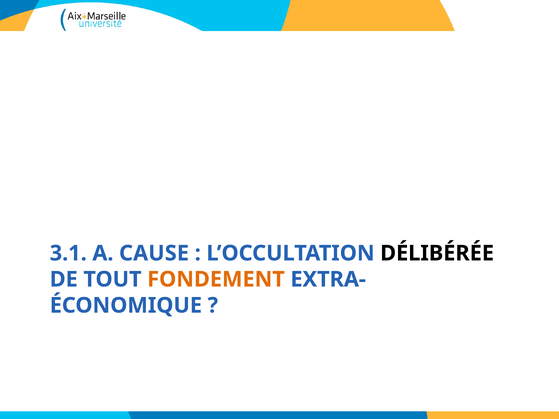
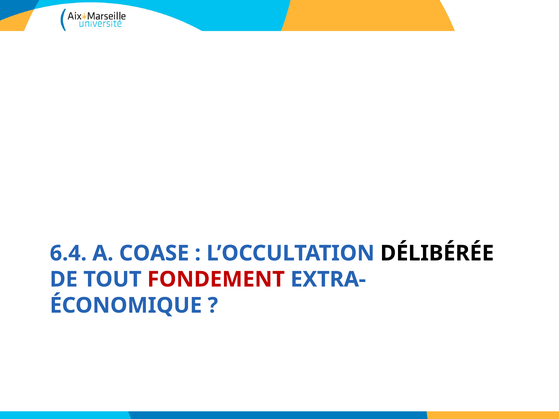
3.1: 3.1 -> 6.4
CAUSE: CAUSE -> COASE
FONDEMENT colour: orange -> red
